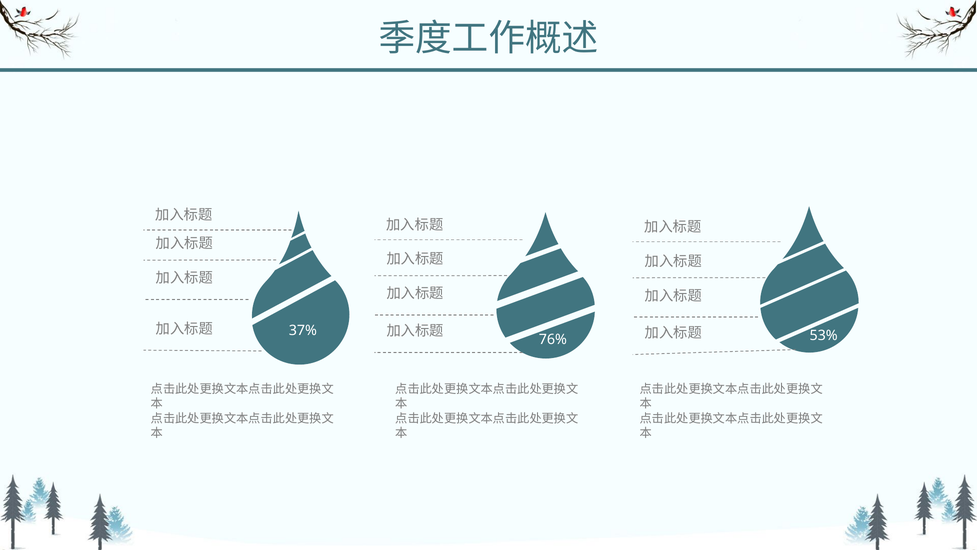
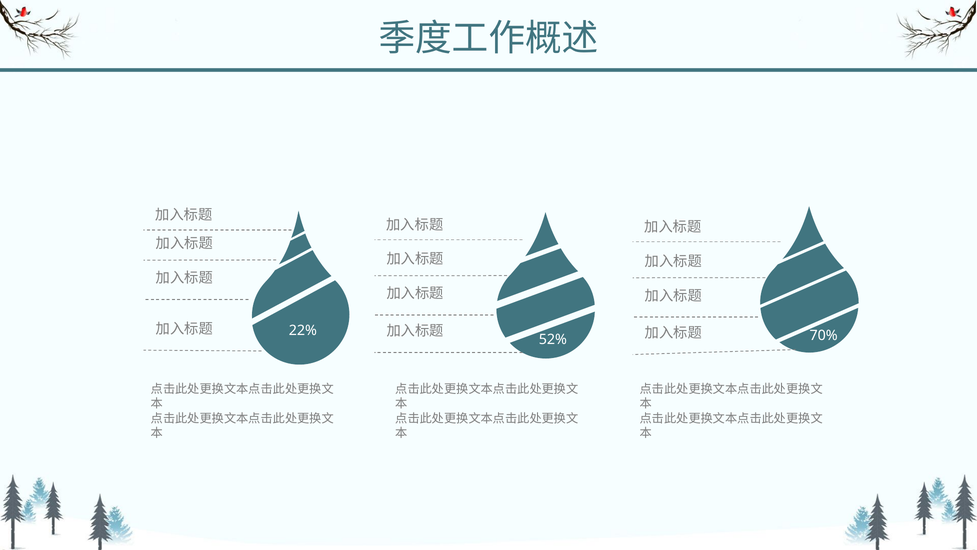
37%: 37% -> 22%
53%: 53% -> 70%
76%: 76% -> 52%
